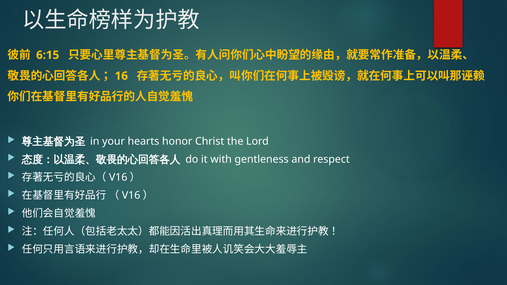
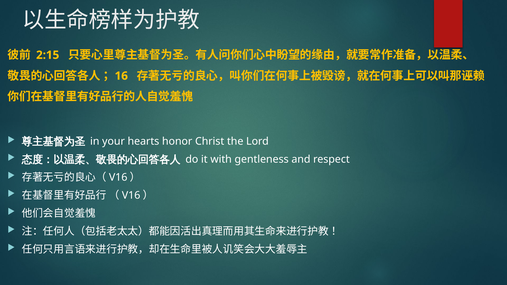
6:15: 6:15 -> 2:15
